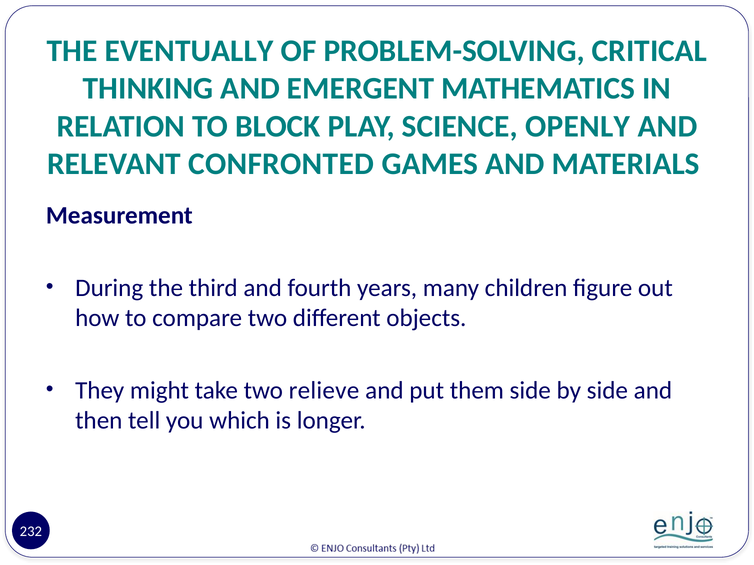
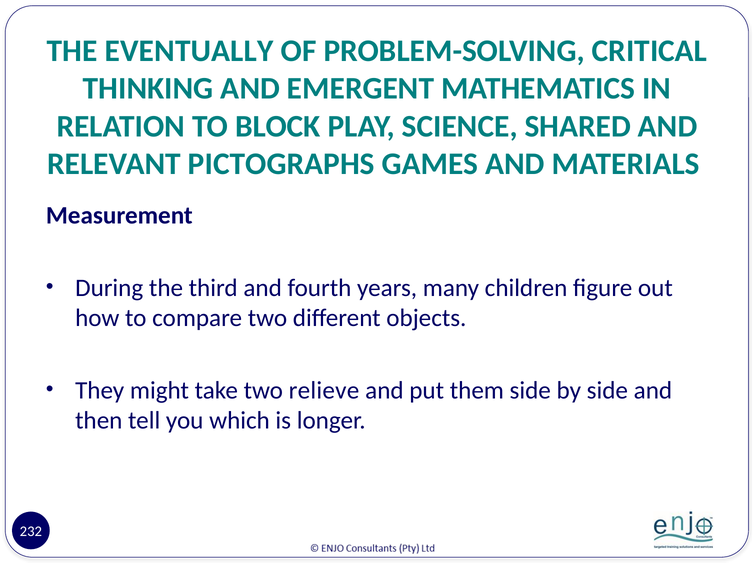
OPENLY: OPENLY -> SHARED
CONFRONTED: CONFRONTED -> PICTOGRAPHS
